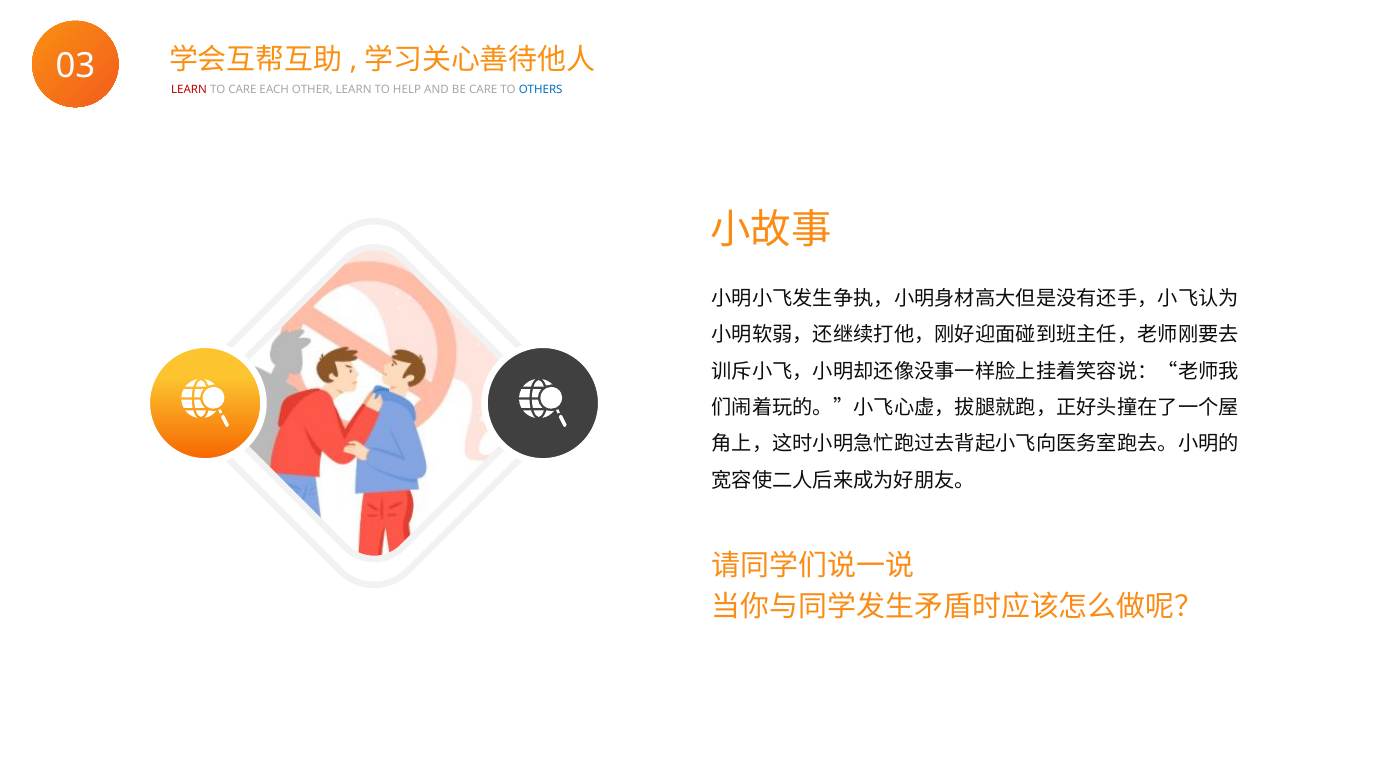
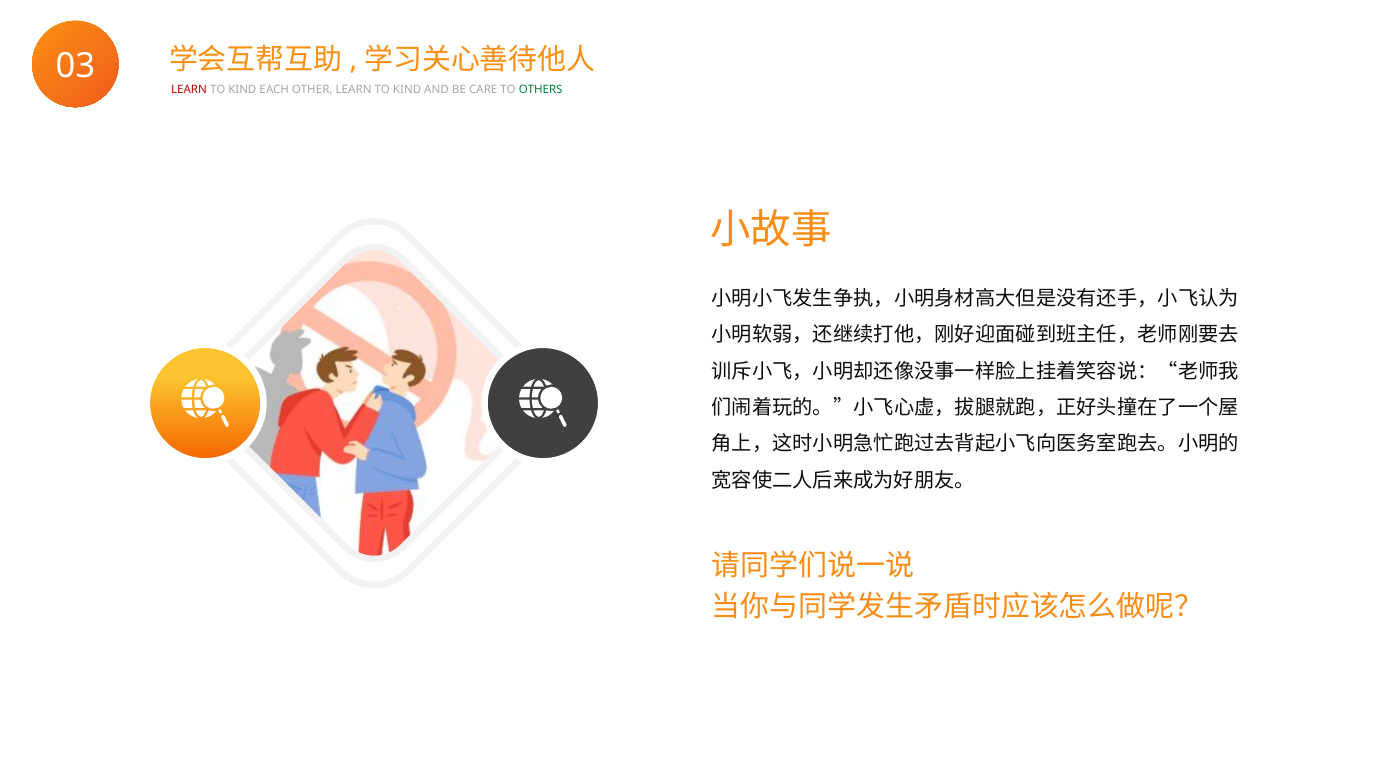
CARE at (242, 89): CARE -> KIND
OTHER LEARN TO HELP: HELP -> KIND
OTHERS colour: blue -> green
